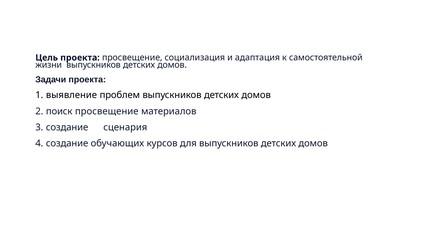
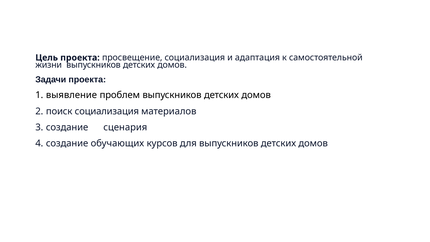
поиск просвещение: просвещение -> социализация
